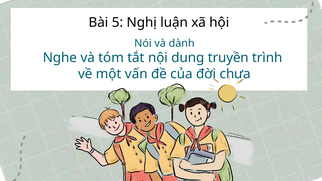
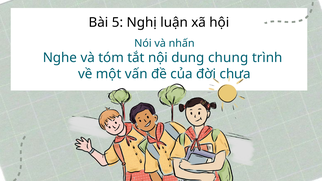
dành: dành -> nhấn
truyền: truyền -> chung
